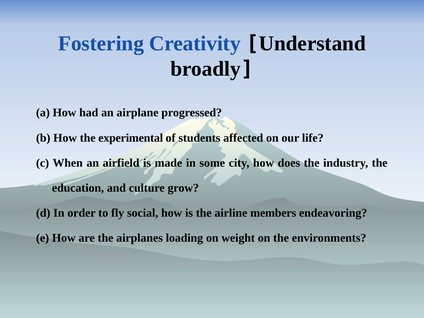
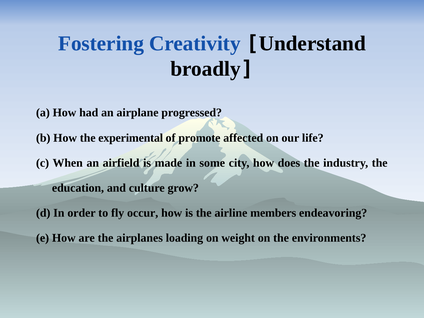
students: students -> promote
social: social -> occur
